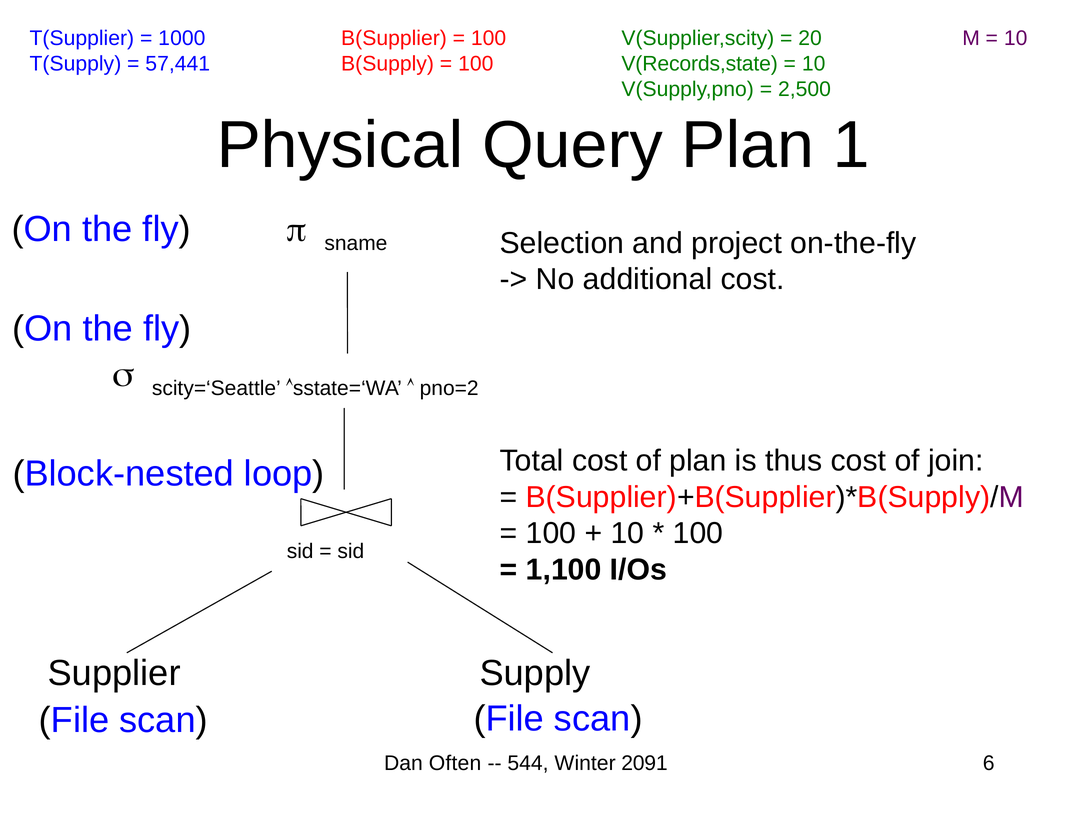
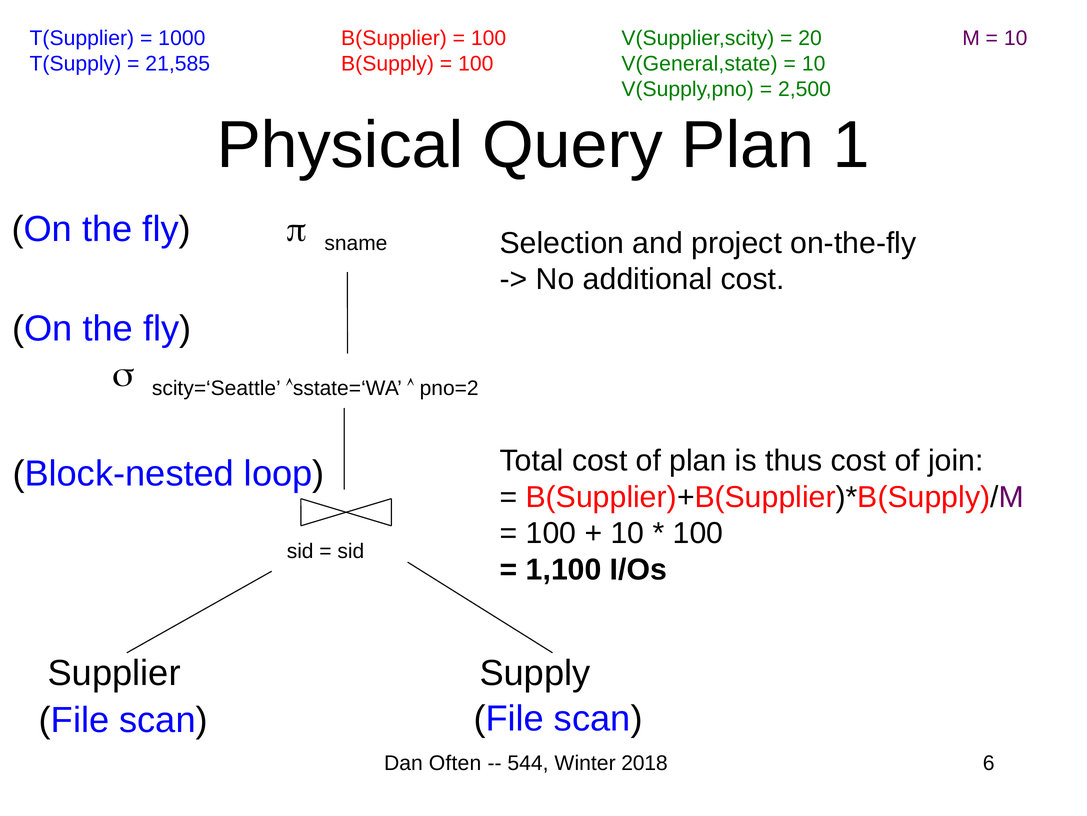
57,441: 57,441 -> 21,585
V(Records,state: V(Records,state -> V(General,state
2091: 2091 -> 2018
